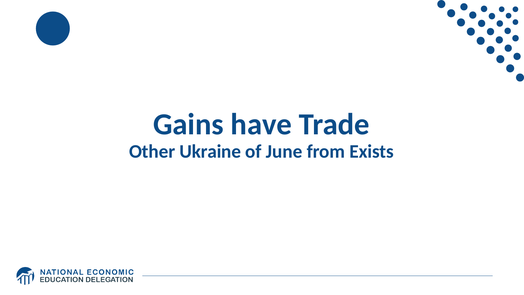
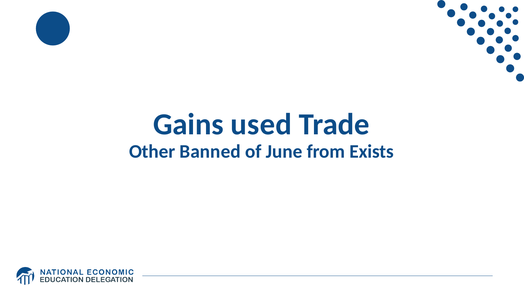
have: have -> used
Ukraine: Ukraine -> Banned
